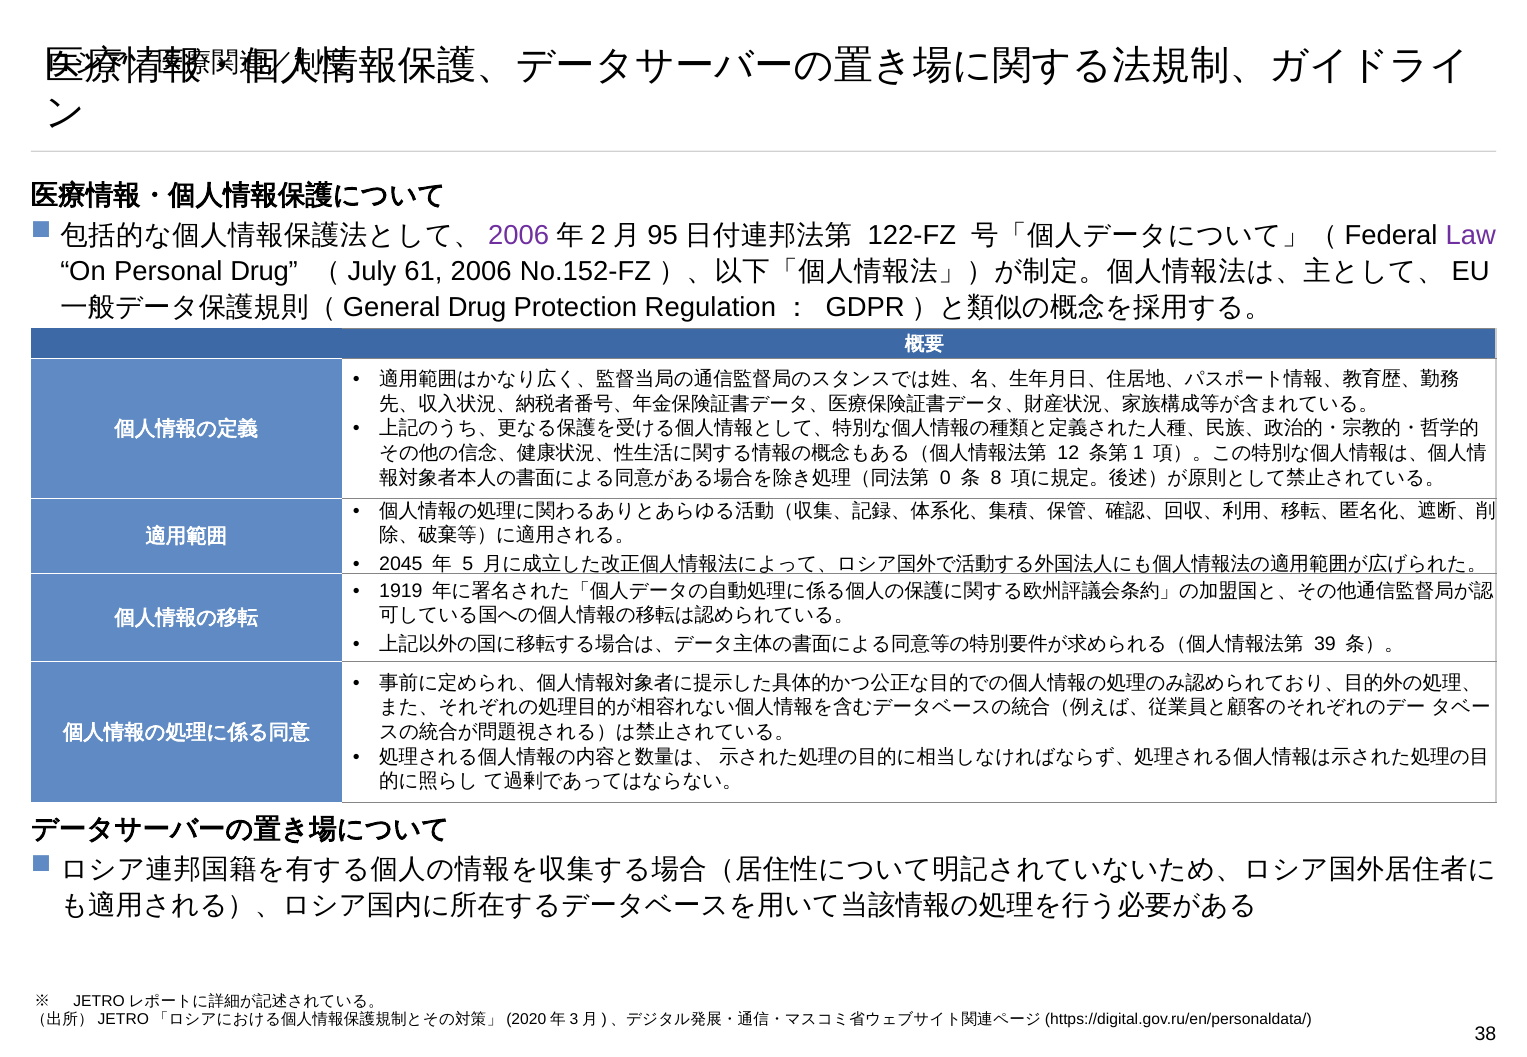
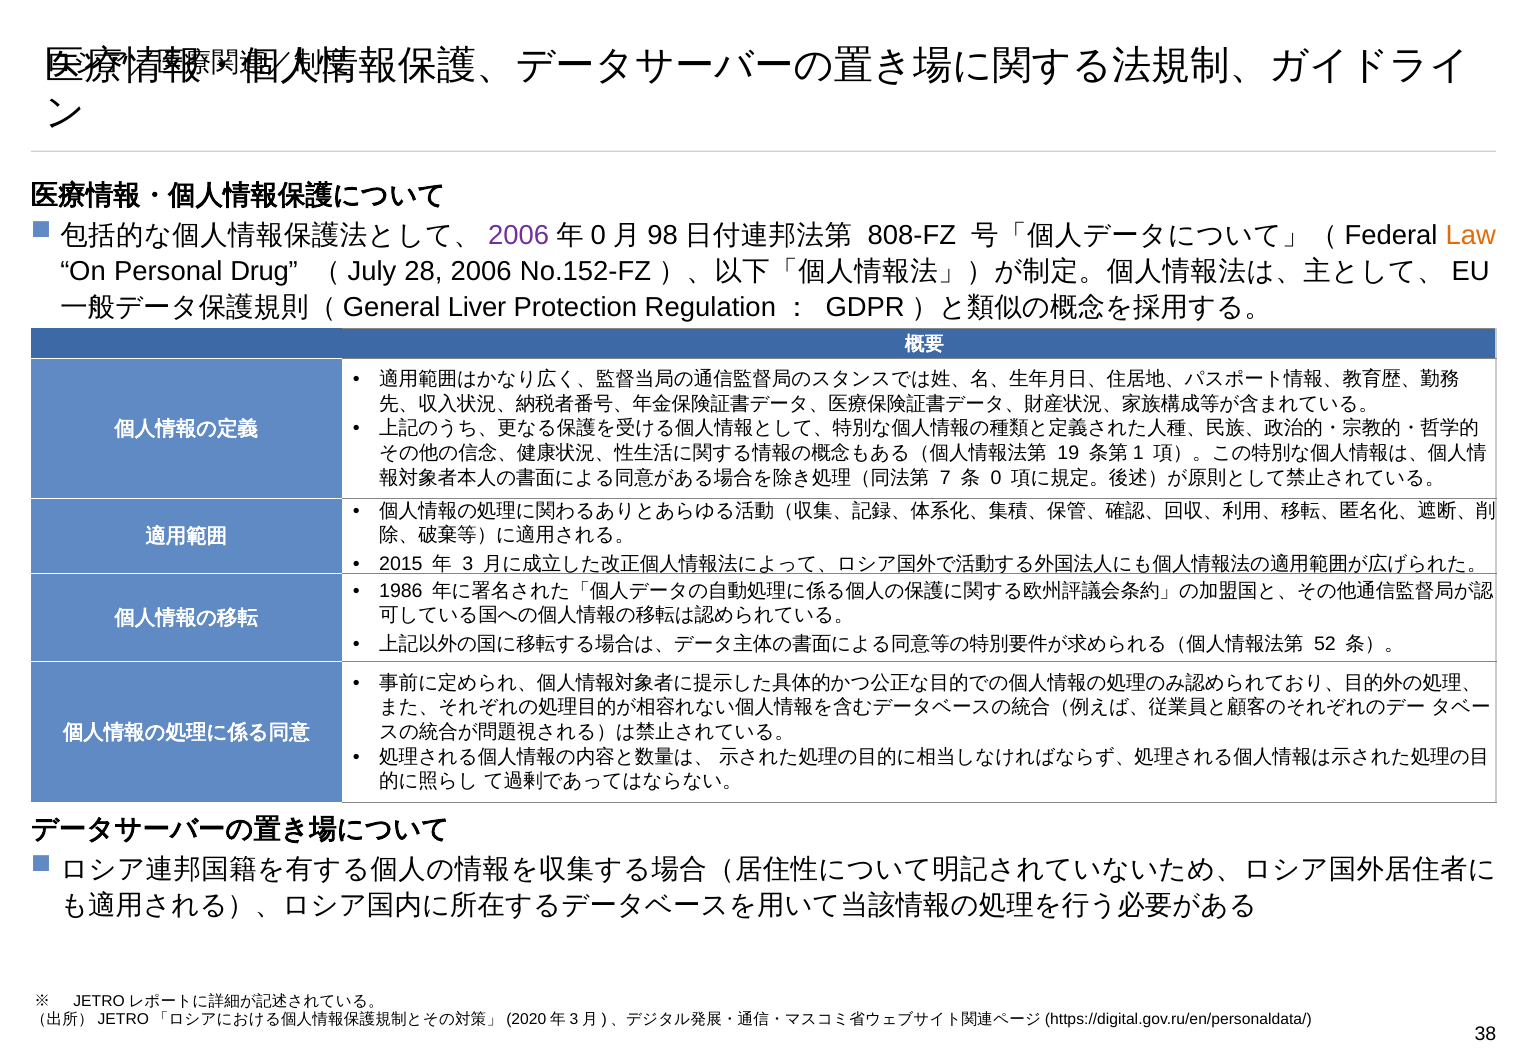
2 at (598, 235): 2 -> 0
95: 95 -> 98
122-FZ: 122-FZ -> 808-FZ
Law colour: purple -> orange
61: 61 -> 28
Drug at (477, 307): Drug -> Liver
12: 12 -> 19
0: 0 -> 7
8 at (996, 478): 8 -> 0
2045: 2045 -> 2015
5: 5 -> 3
1919: 1919 -> 1986
39: 39 -> 52
